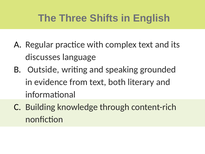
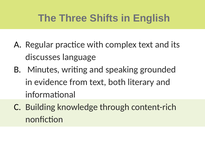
Outside: Outside -> Minutes
